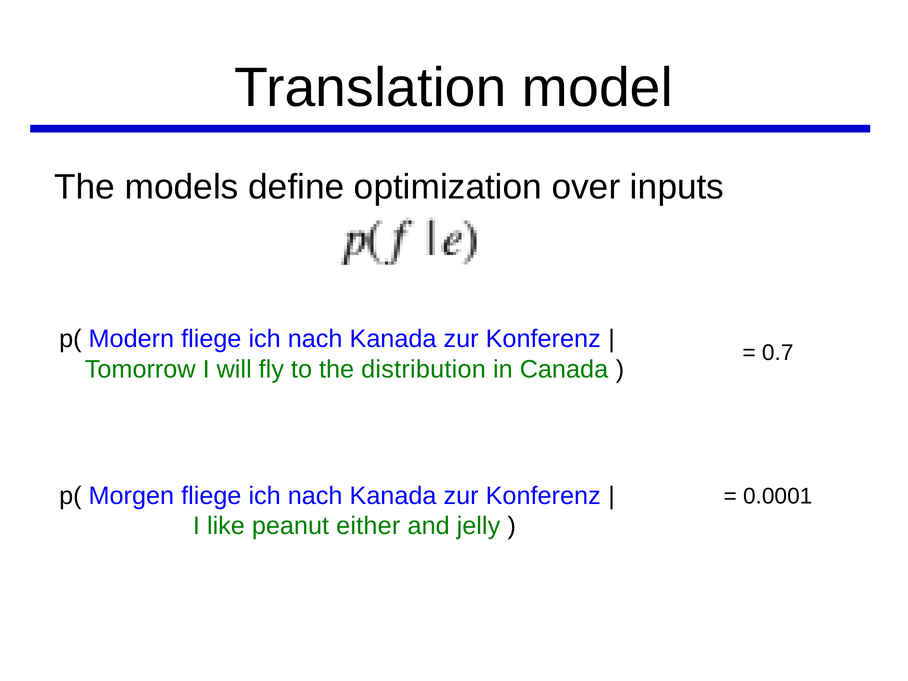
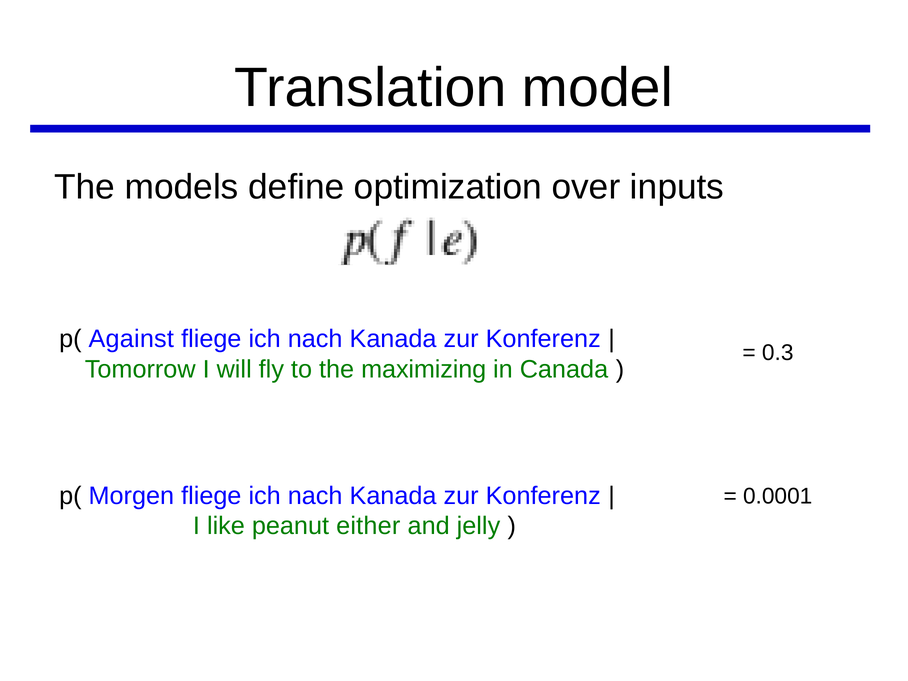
Modern: Modern -> Against
0.7: 0.7 -> 0.3
distribution: distribution -> maximizing
